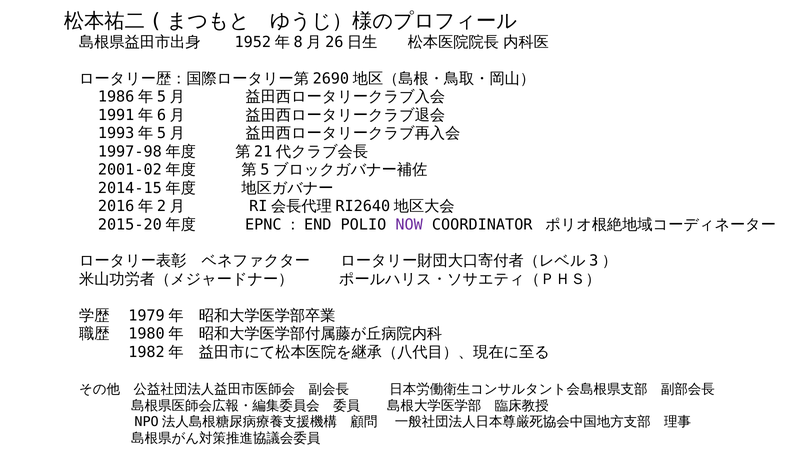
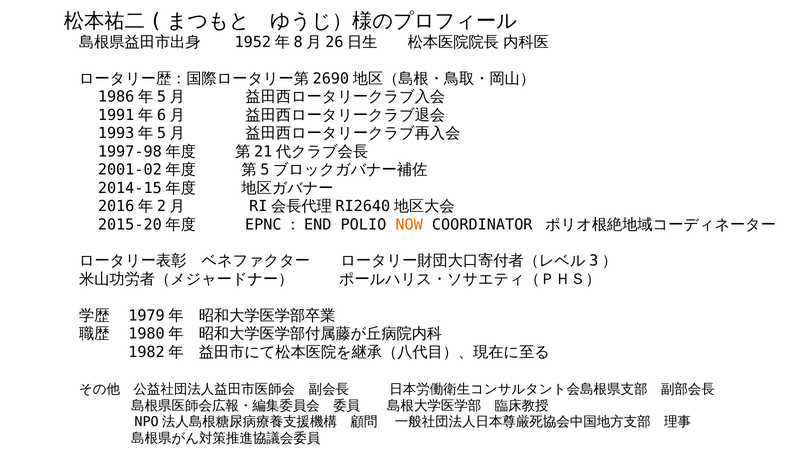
NOW colour: purple -> orange
